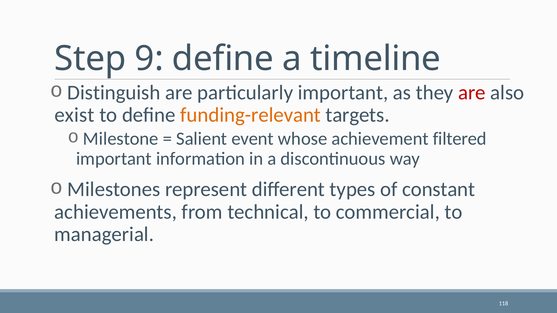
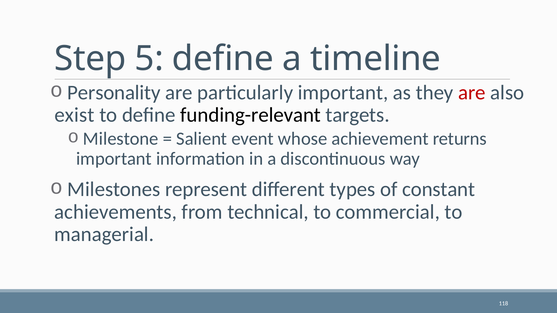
9: 9 -> 5
Distinguish: Distinguish -> Personality
funding-relevant colour: orange -> black
filtered: filtered -> returns
